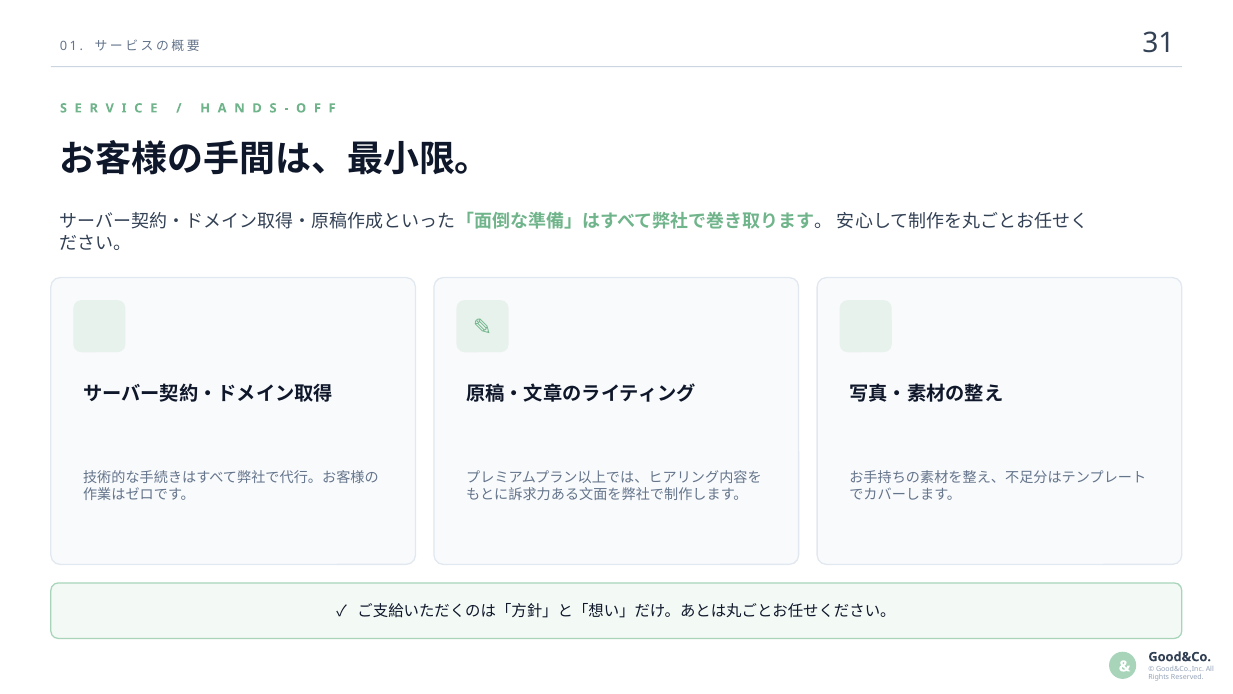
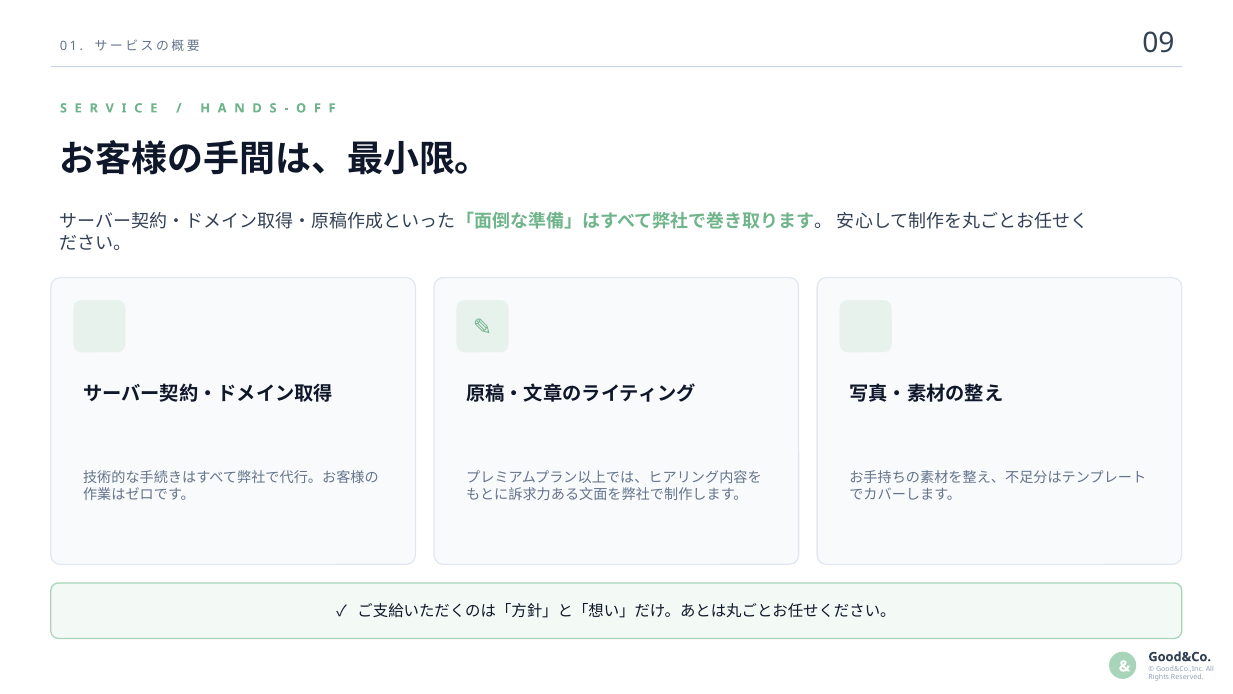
31: 31 -> 09
